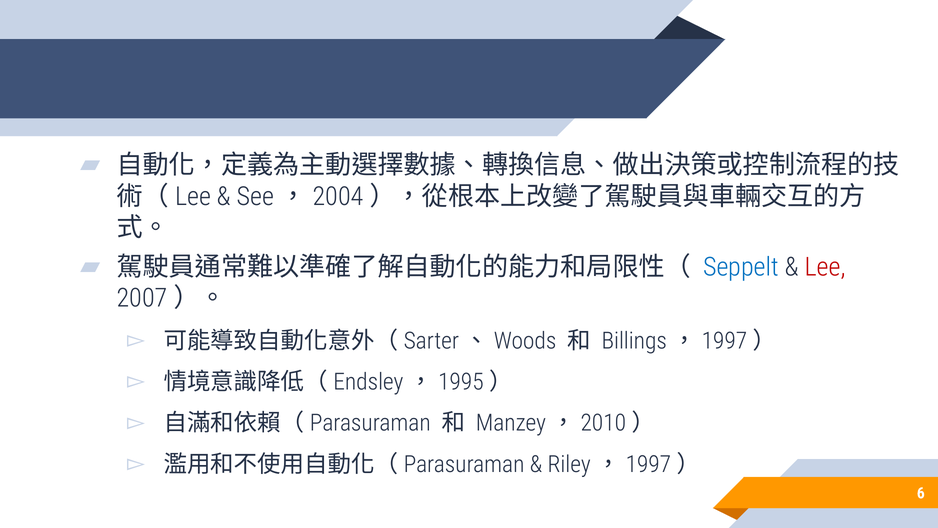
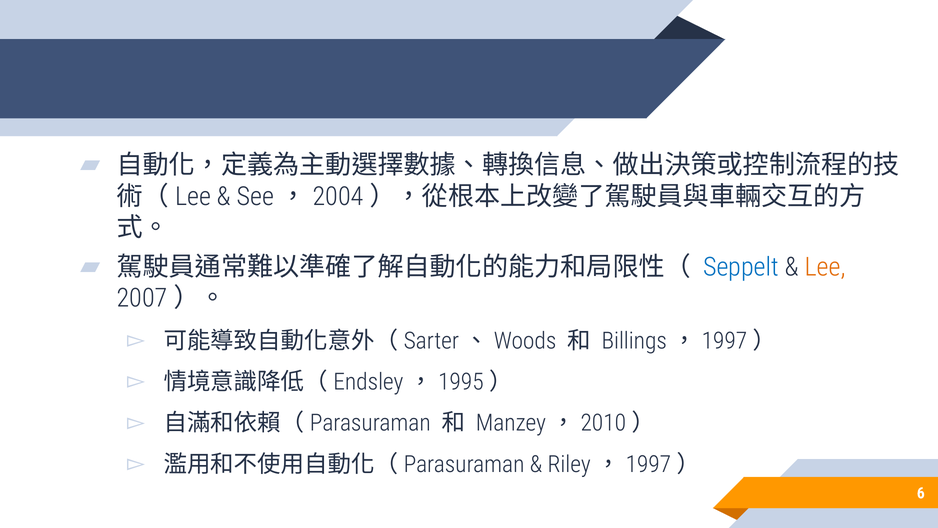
Lee colour: red -> orange
